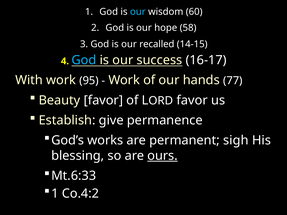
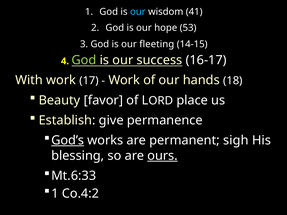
60: 60 -> 41
58: 58 -> 53
recalled: recalled -> fleeting
God at (84, 60) colour: light blue -> light green
95: 95 -> 17
77: 77 -> 18
LORD favor: favor -> place
God’s underline: none -> present
